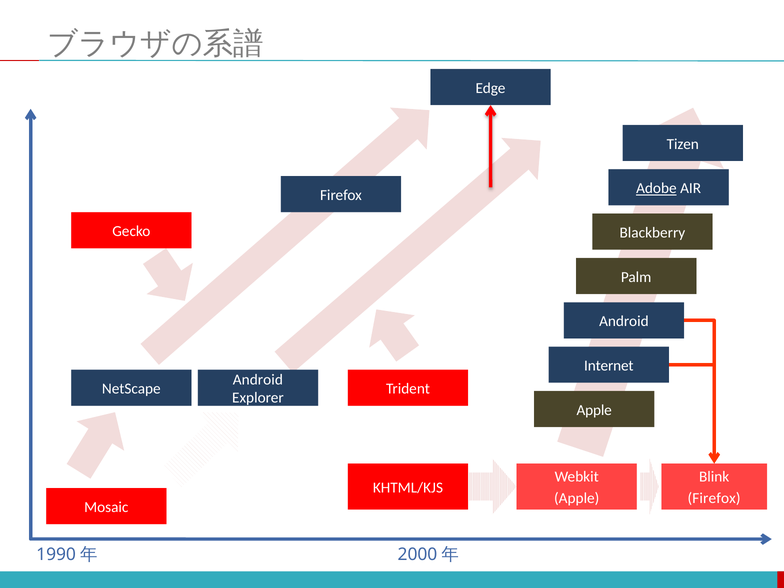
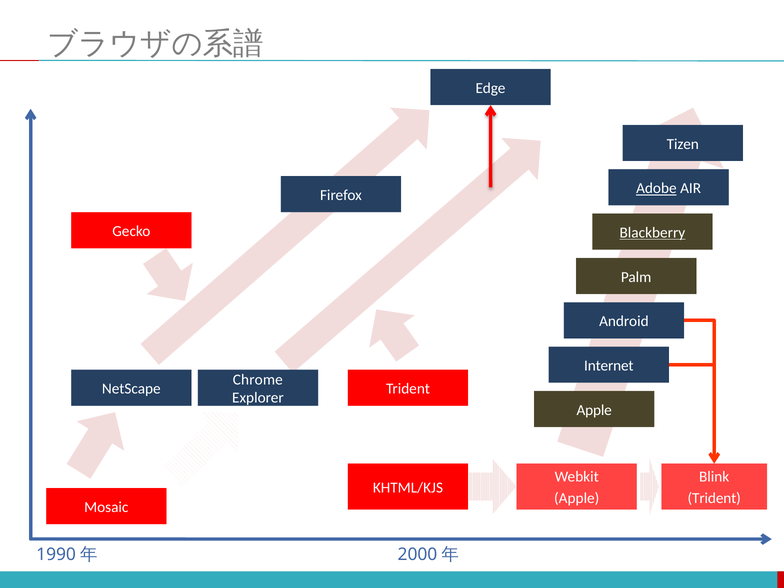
Blackberry underline: none -> present
Android at (258, 380): Android -> Chrome
Firefox at (714, 498): Firefox -> Trident
